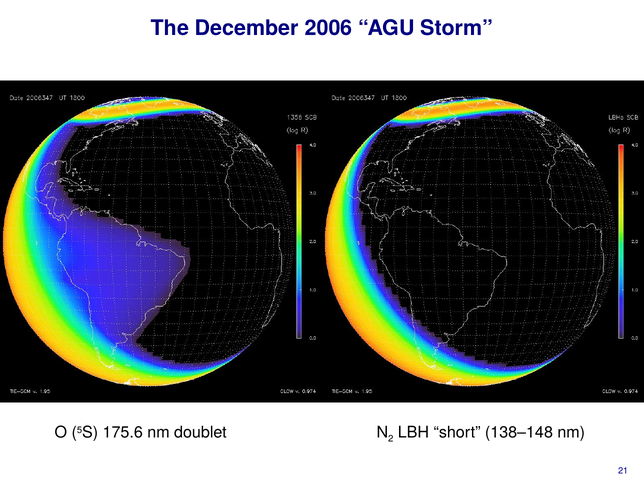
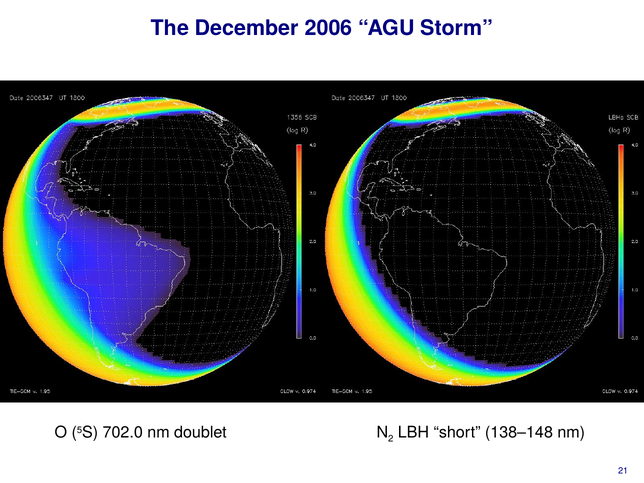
175.6: 175.6 -> 702.0
